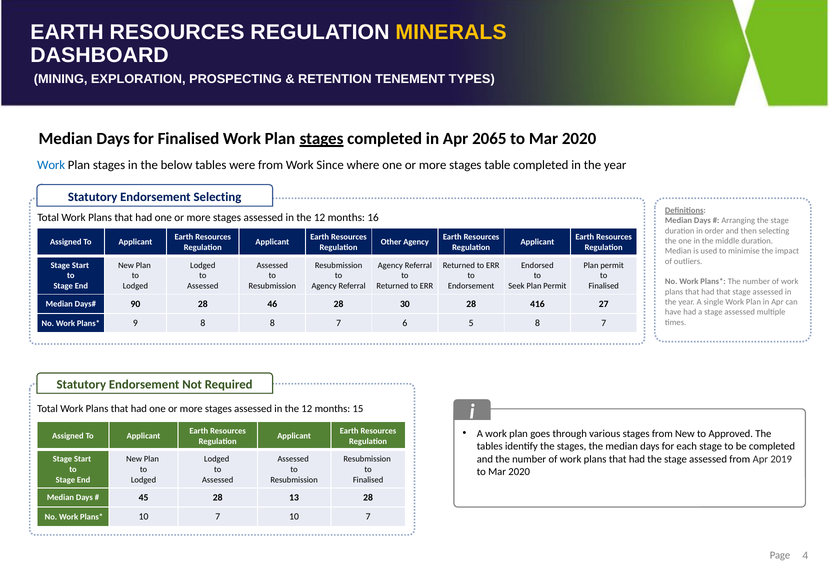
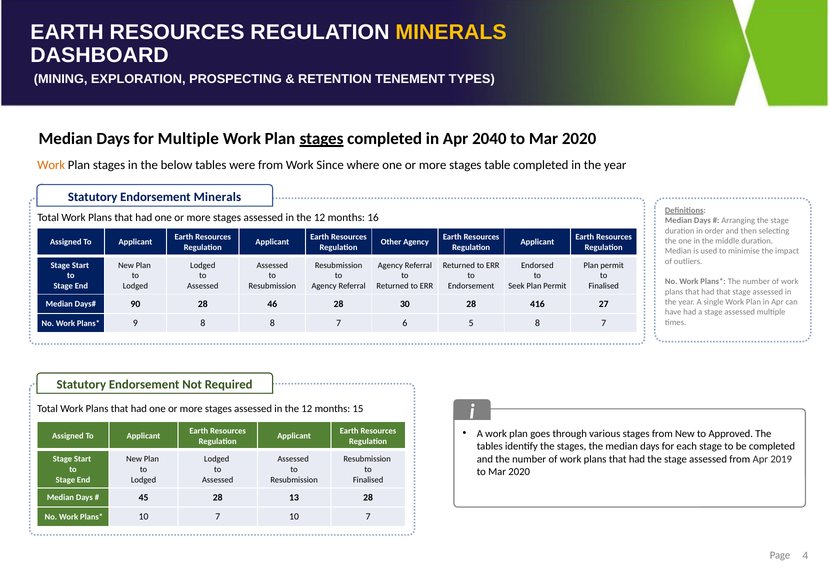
for Finalised: Finalised -> Multiple
2065: 2065 -> 2040
Work at (51, 165) colour: blue -> orange
Endorsement Selecting: Selecting -> Minerals
